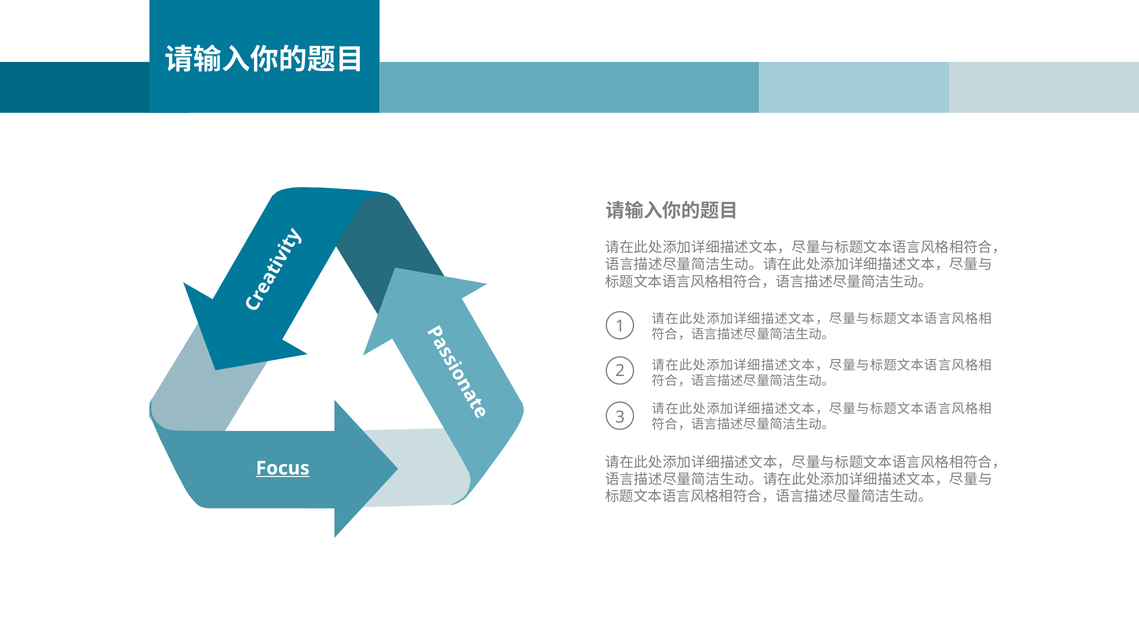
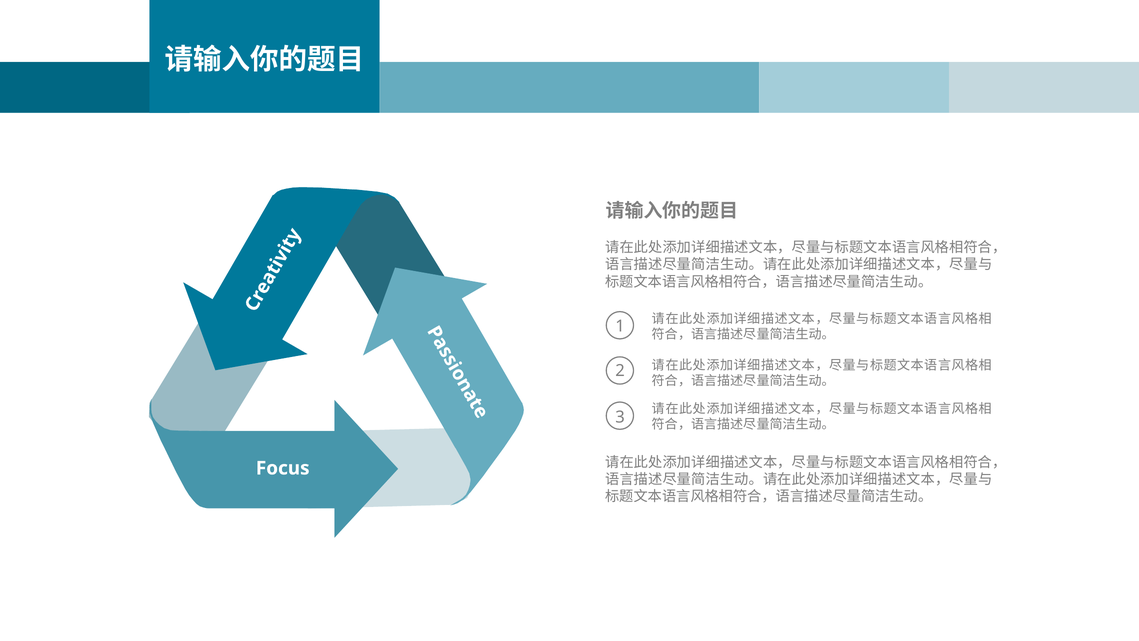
Focus underline: present -> none
